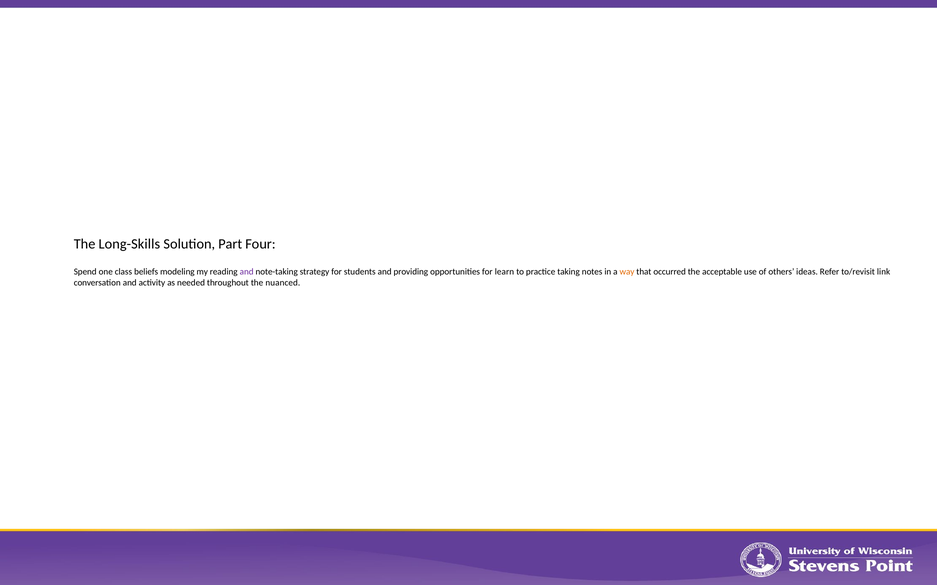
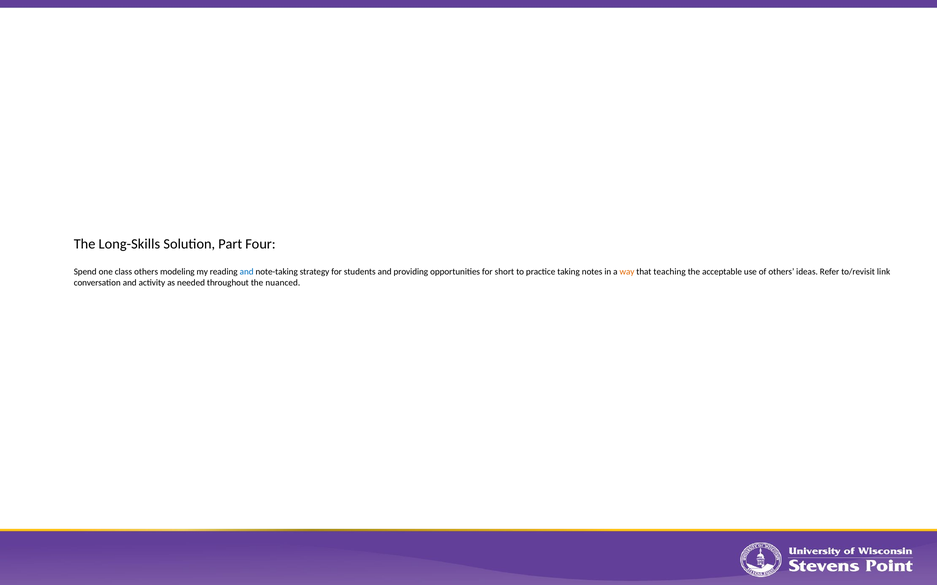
class beliefs: beliefs -> others
and at (247, 272) colour: purple -> blue
learn: learn -> short
occurred: occurred -> teaching
